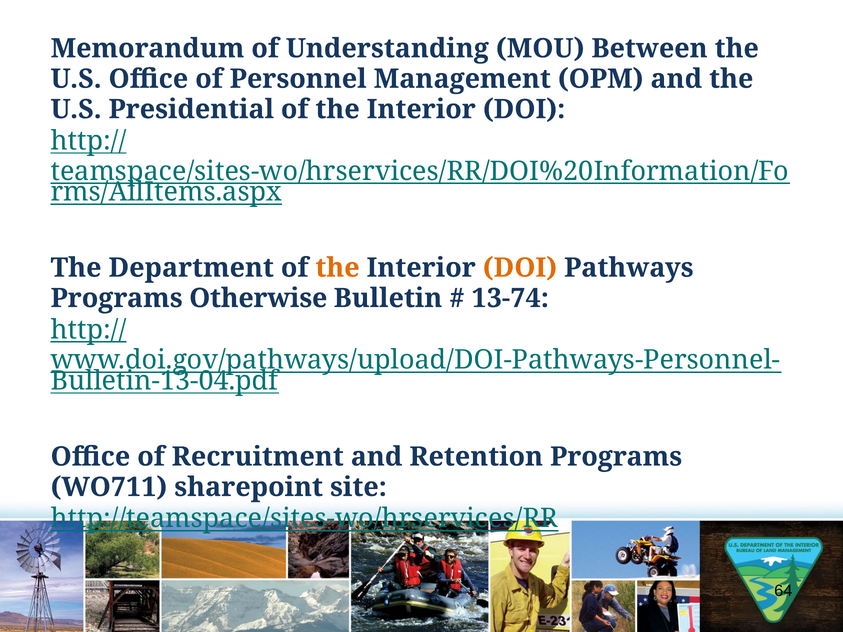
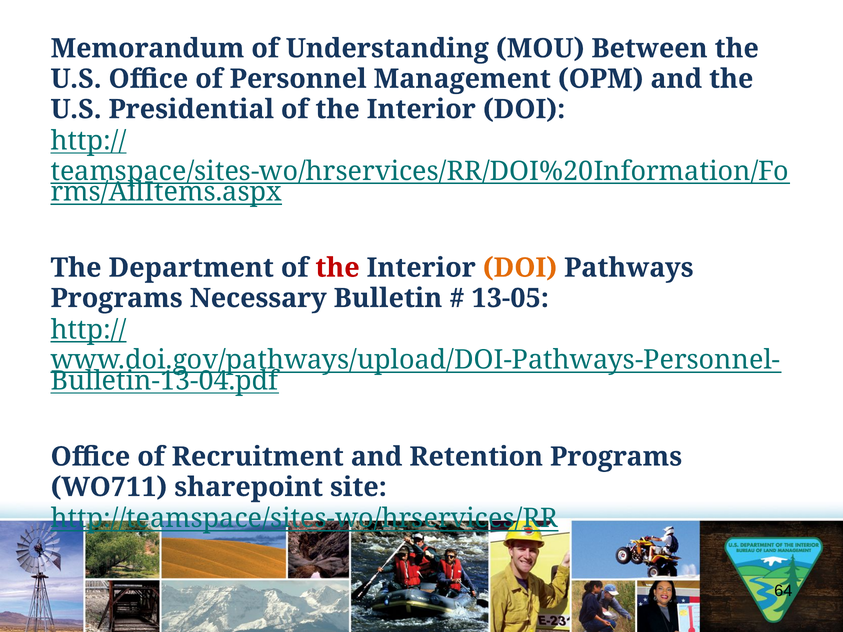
the at (338, 268) colour: orange -> red
Otherwise: Otherwise -> Necessary
13-74: 13-74 -> 13-05
